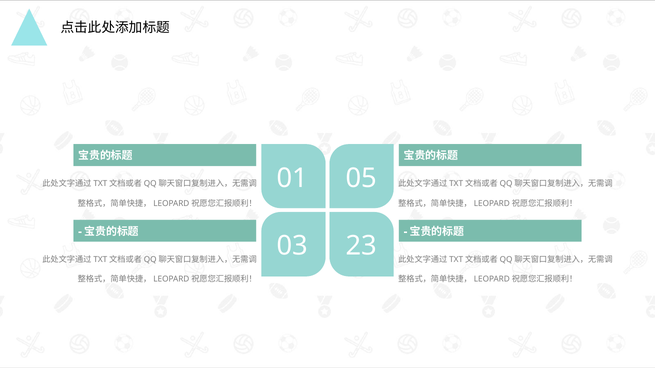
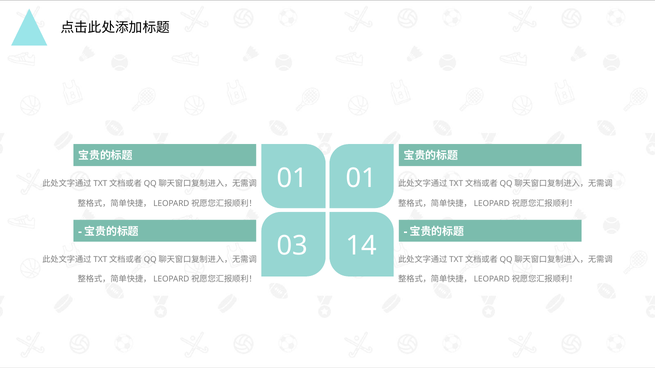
01 05: 05 -> 01
23: 23 -> 14
